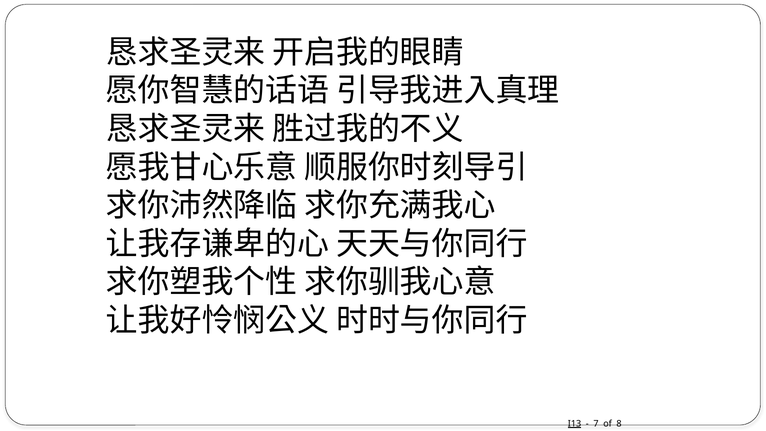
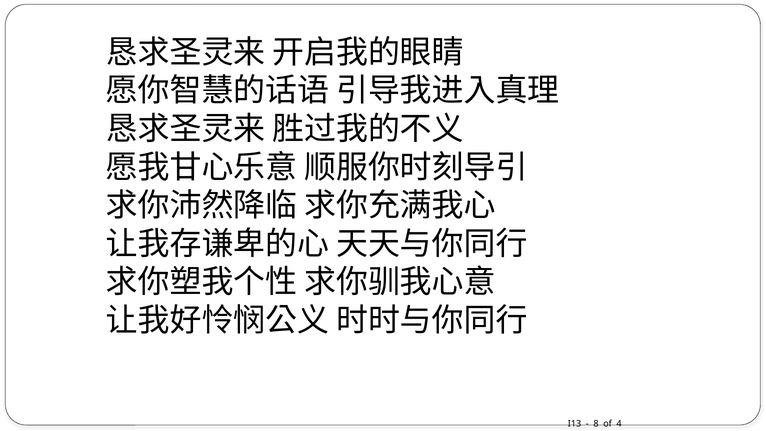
I13 underline: present -> none
7: 7 -> 8
8: 8 -> 4
